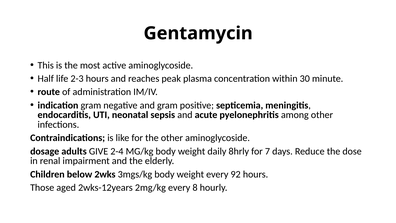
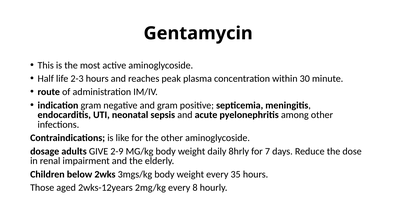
2-4: 2-4 -> 2-9
92: 92 -> 35
